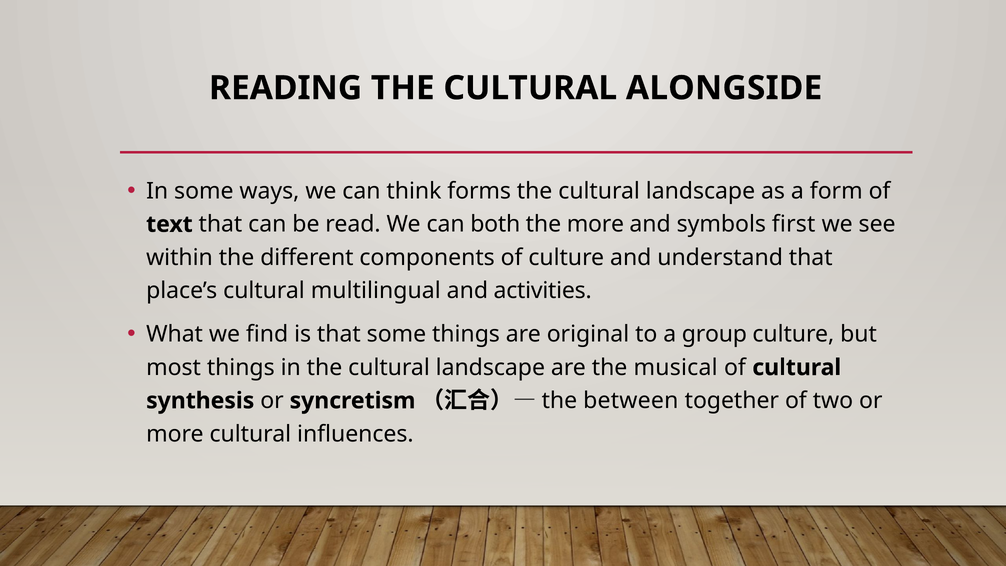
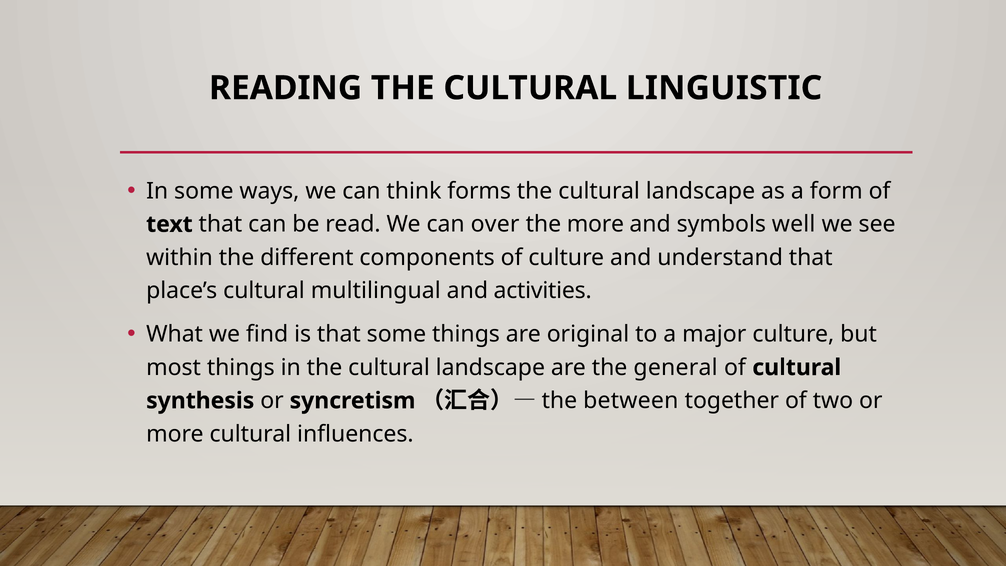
ALONGSIDE: ALONGSIDE -> LINGUISTIC
both: both -> over
first: first -> well
group: group -> major
musical: musical -> general
